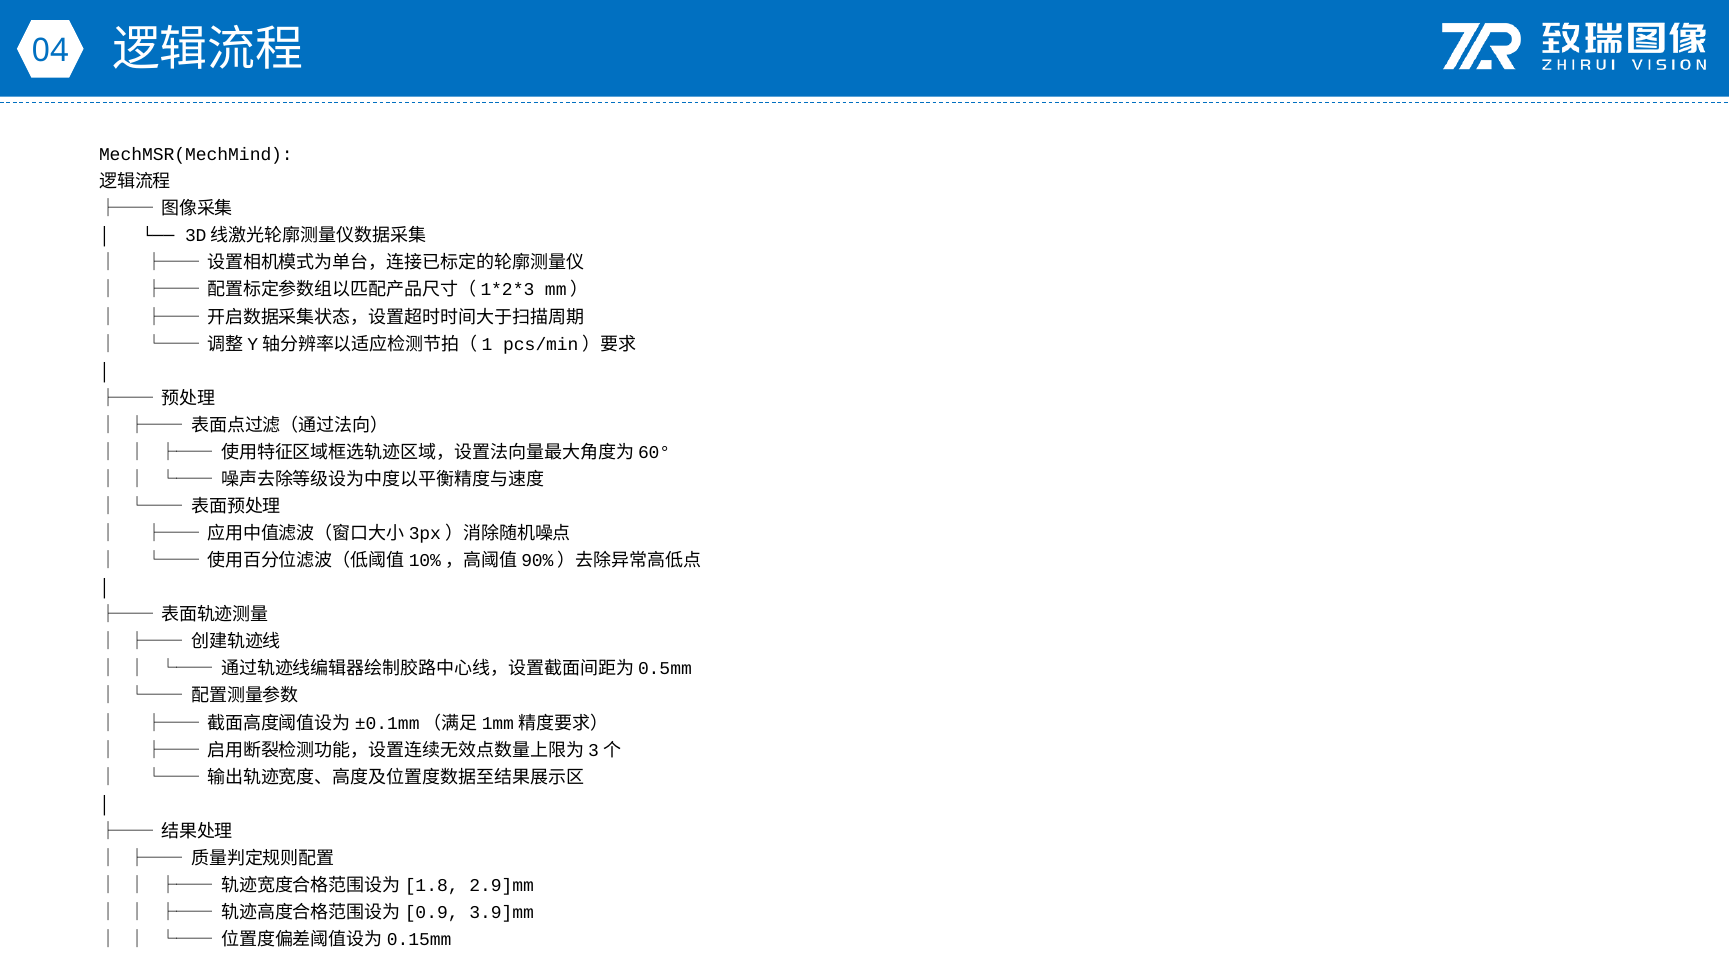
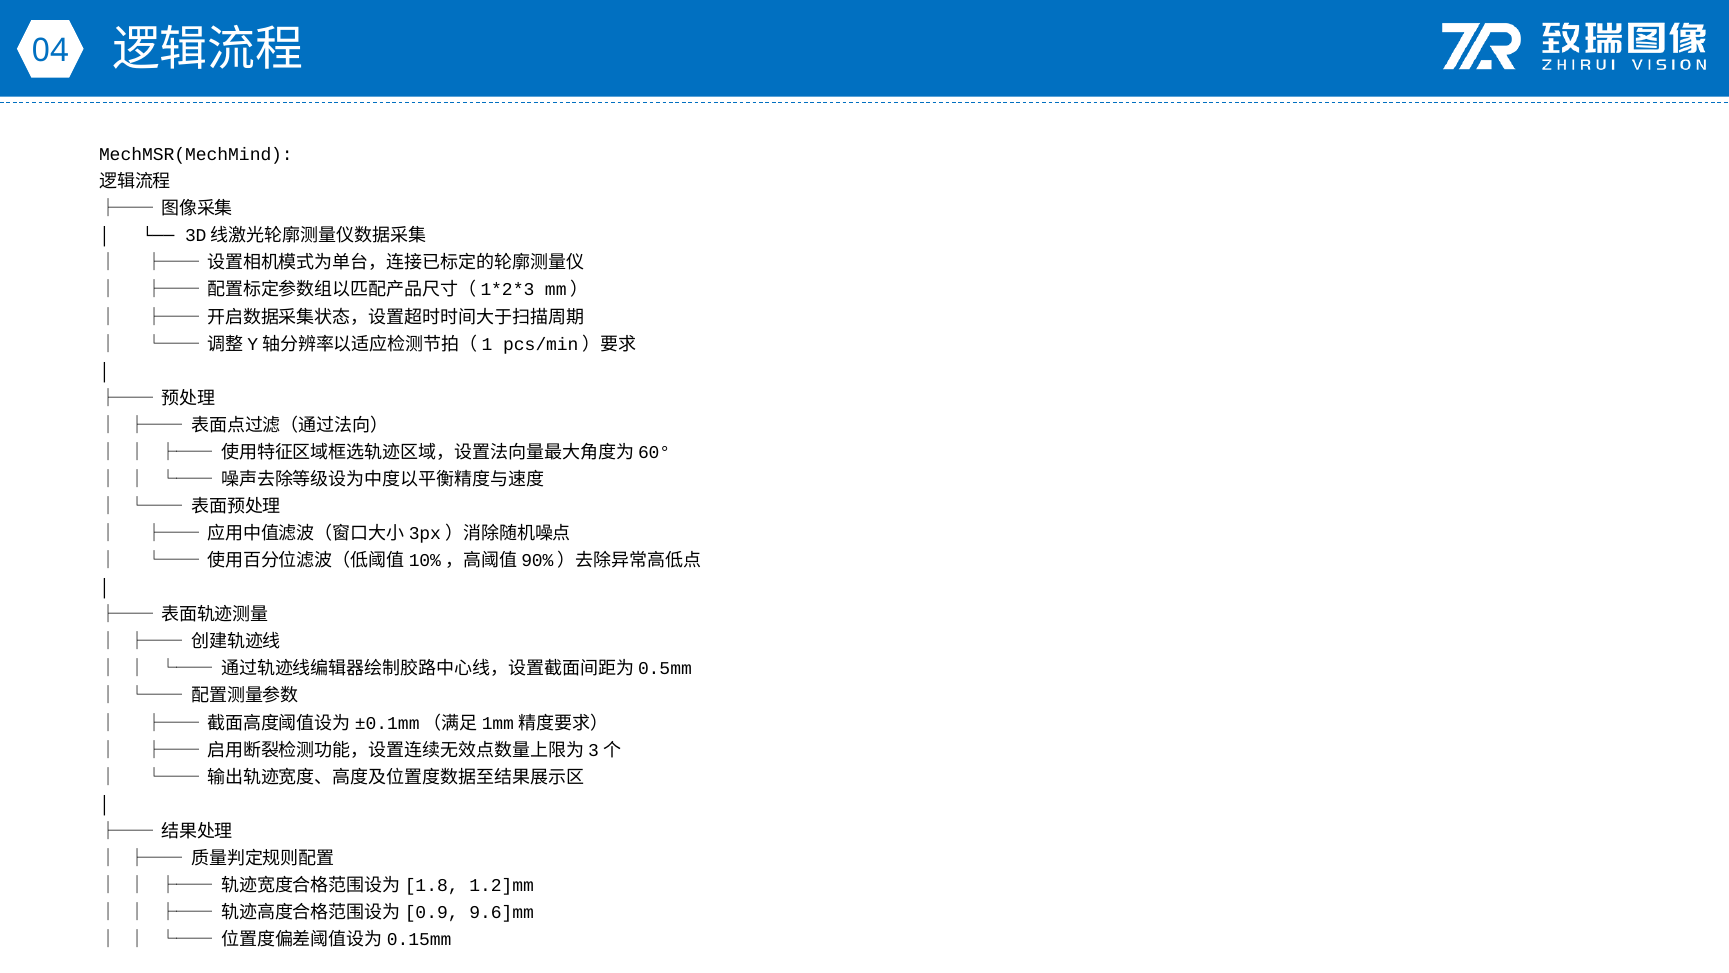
2.9]mm: 2.9]mm -> 1.2]mm
3.9]mm: 3.9]mm -> 9.6]mm
